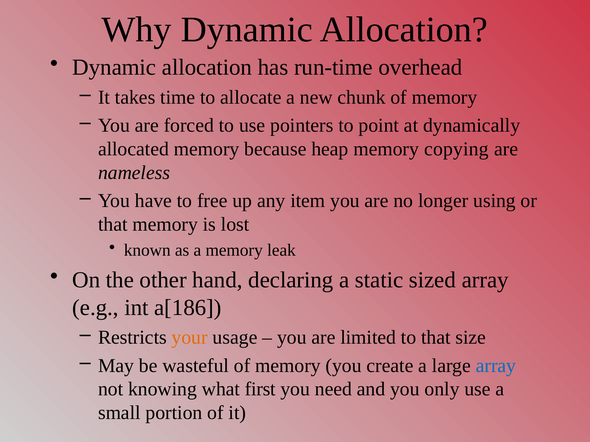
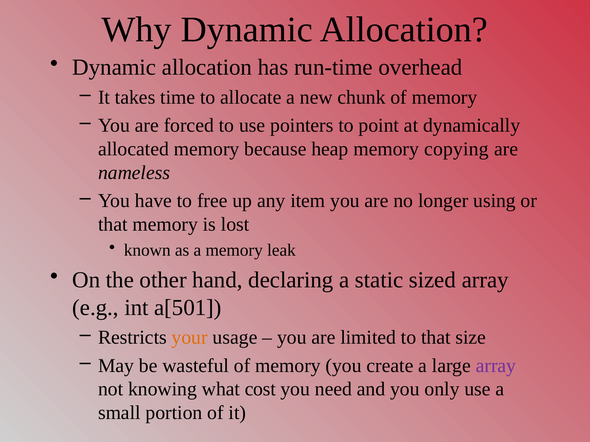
a[186: a[186 -> a[501
array at (496, 366) colour: blue -> purple
first: first -> cost
